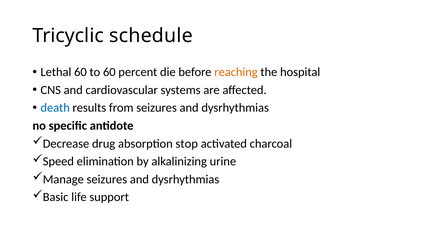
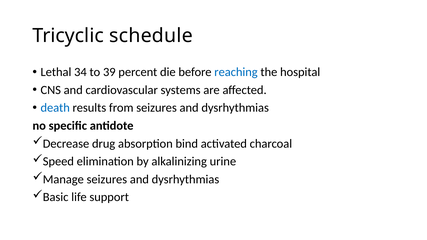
Lethal 60: 60 -> 34
to 60: 60 -> 39
reaching colour: orange -> blue
stop: stop -> bind
